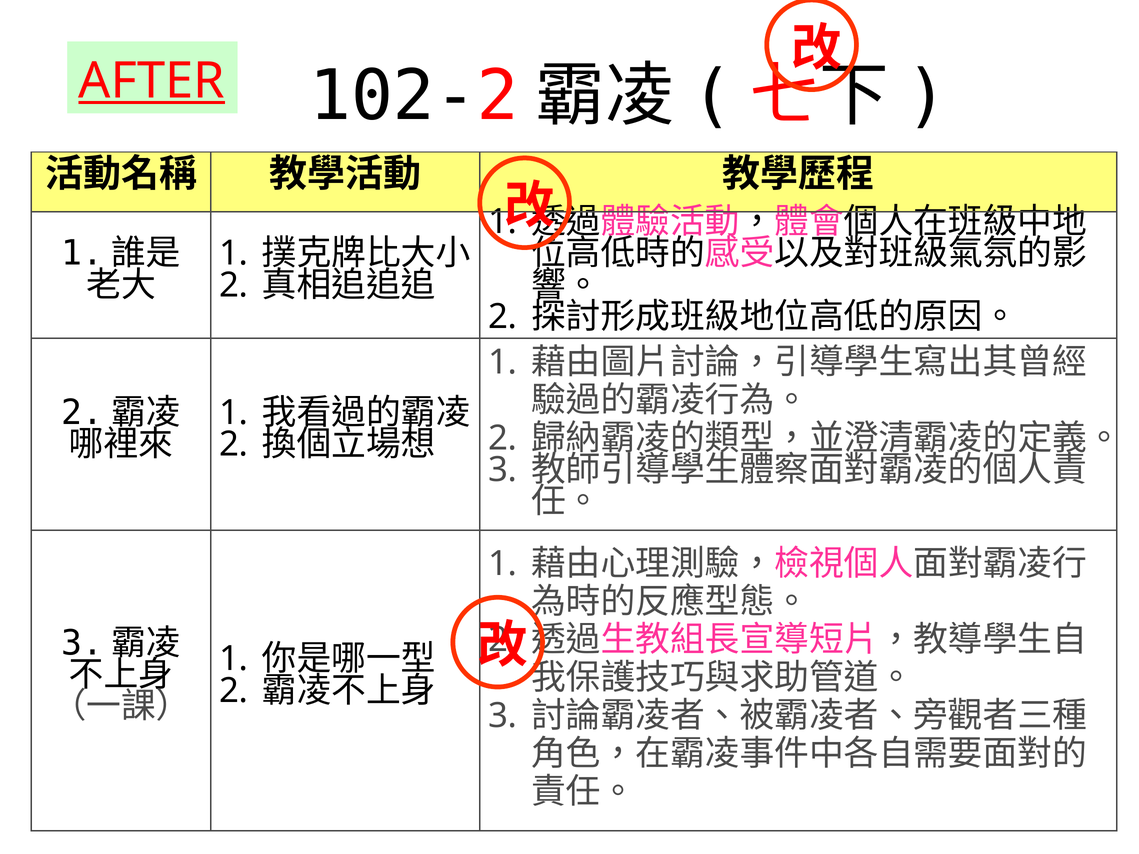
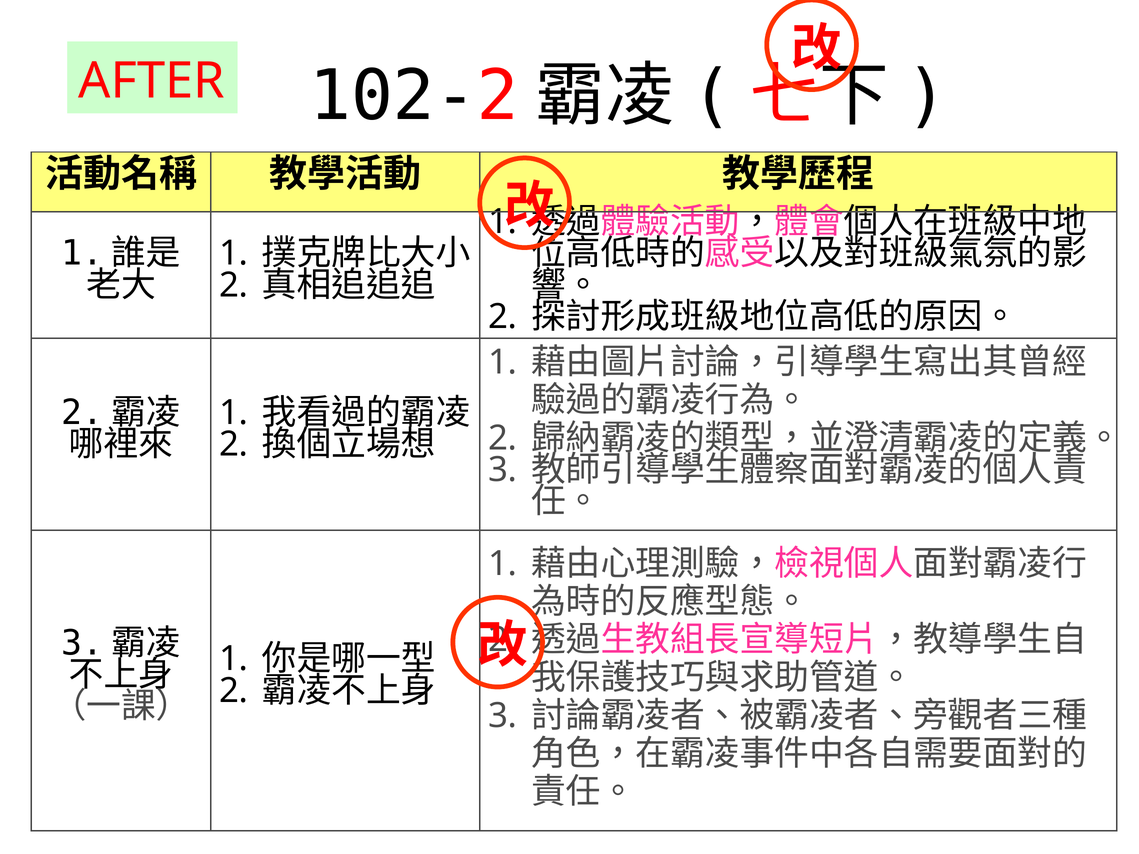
AFTER underline: present -> none
